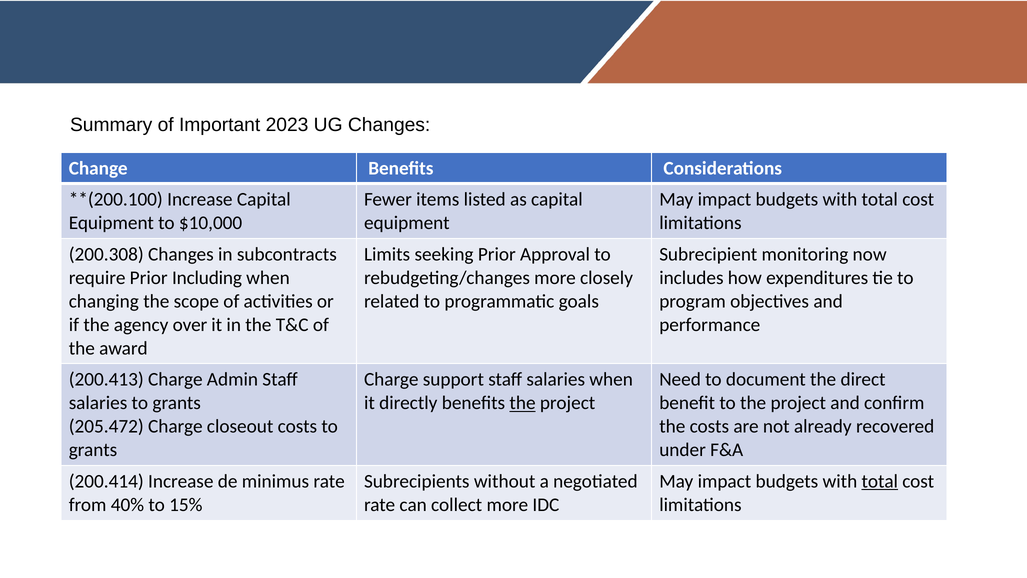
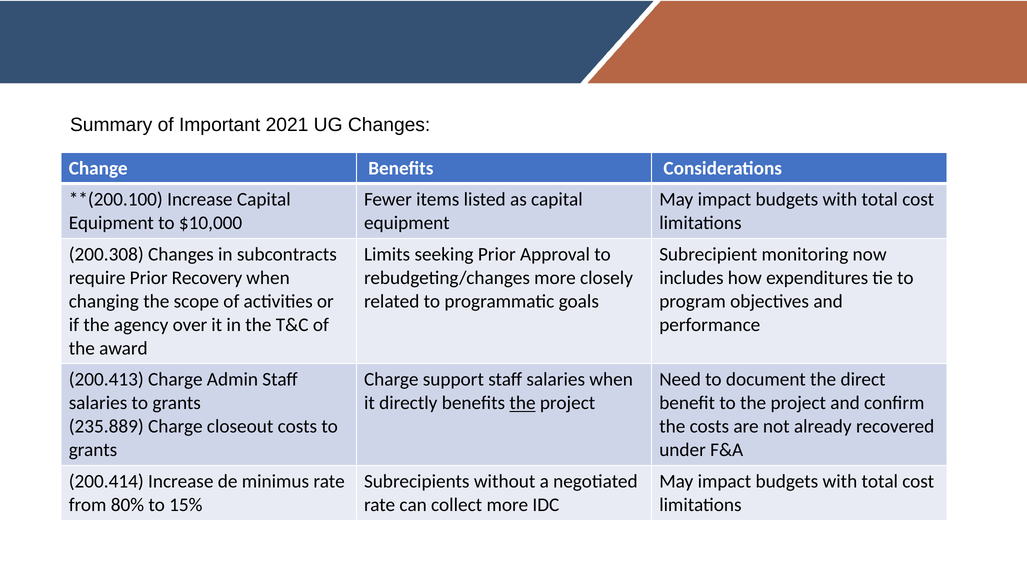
2023: 2023 -> 2021
Including: Including -> Recovery
205.472: 205.472 -> 235.889
total at (880, 481) underline: present -> none
40%: 40% -> 80%
